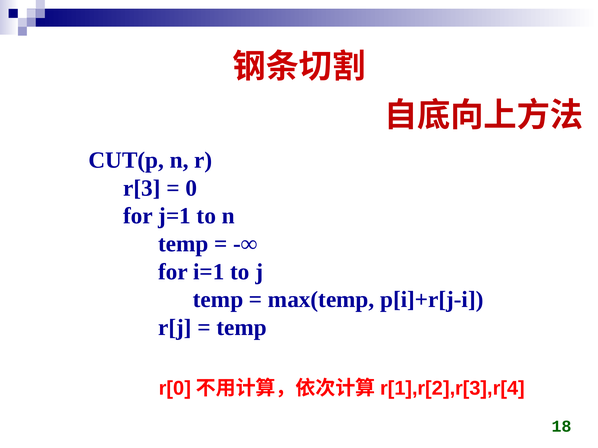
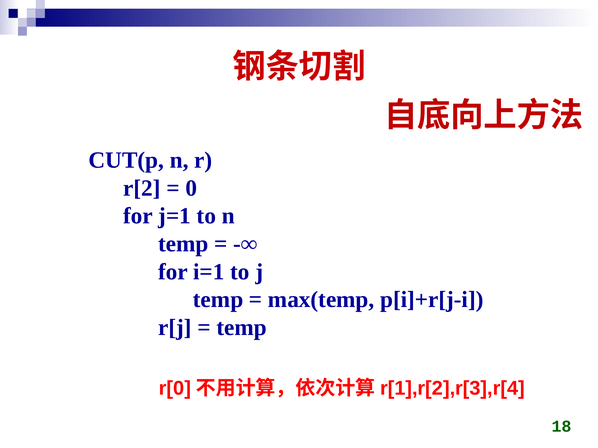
r[3: r[3 -> r[2
